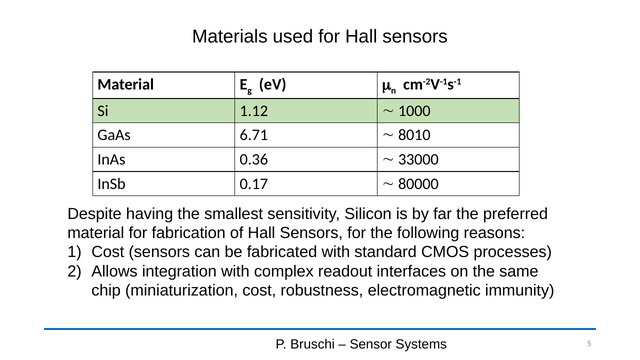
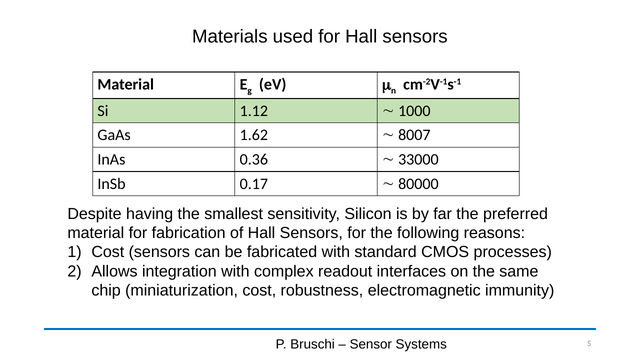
6.71: 6.71 -> 1.62
8010: 8010 -> 8007
